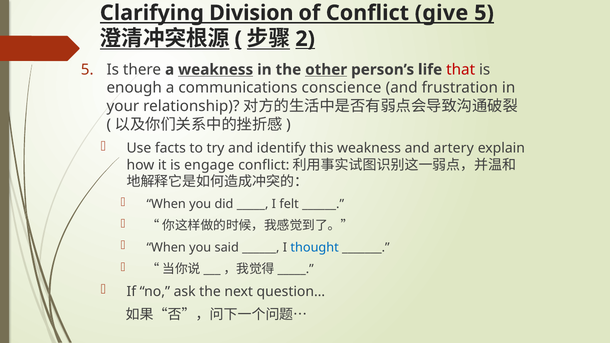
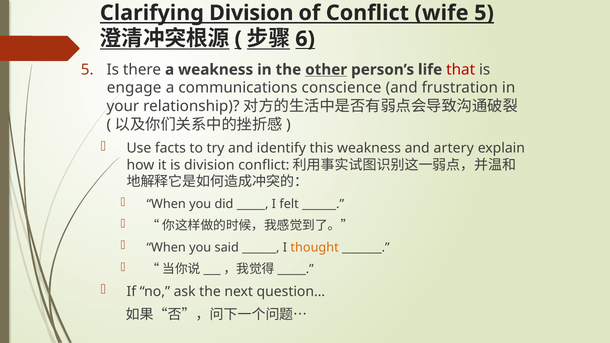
give: give -> wife
2: 2 -> 6
weakness at (216, 70) underline: present -> none
enough: enough -> engage
is engage: engage -> division
thought colour: blue -> orange
